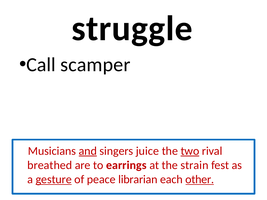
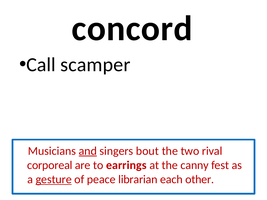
struggle: struggle -> concord
juice: juice -> bout
two underline: present -> none
breathed: breathed -> corporeal
strain: strain -> canny
other underline: present -> none
